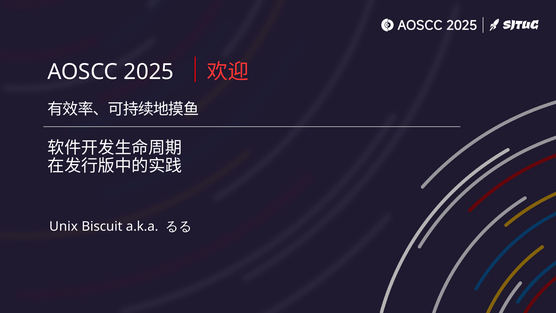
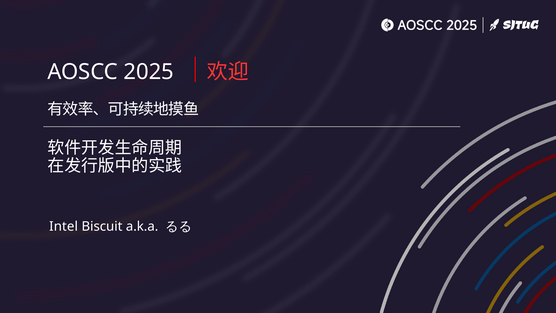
Unix: Unix -> Intel
